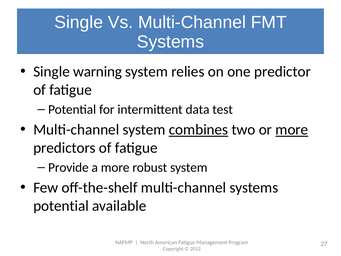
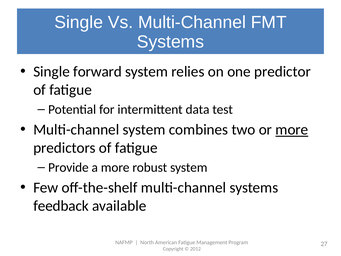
warning: warning -> forward
combines underline: present -> none
potential at (61, 206): potential -> feedback
